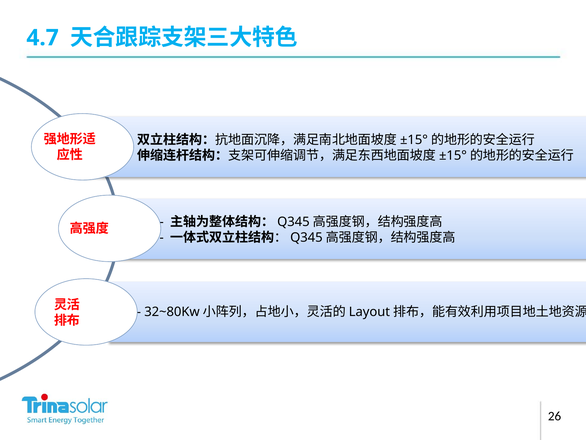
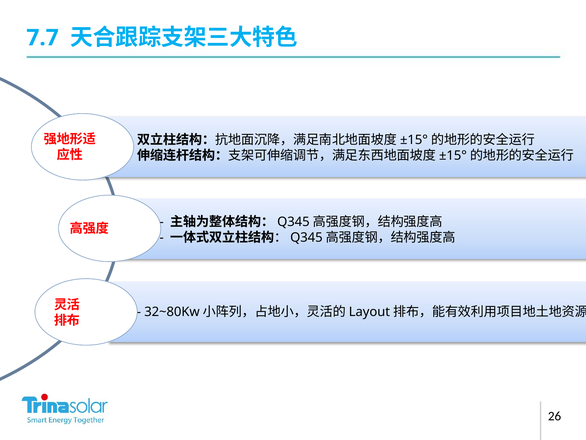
4.7: 4.7 -> 7.7
